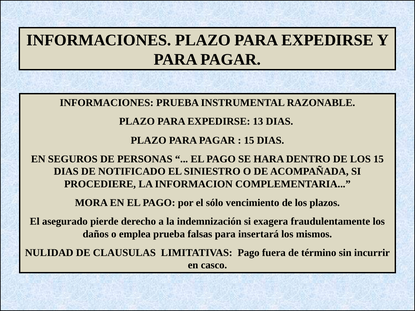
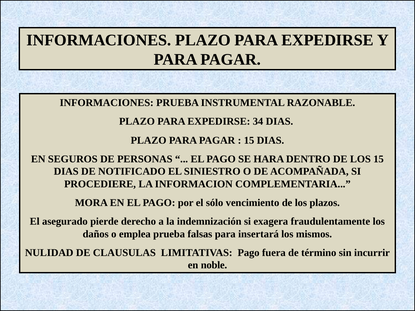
13: 13 -> 34
casco: casco -> noble
